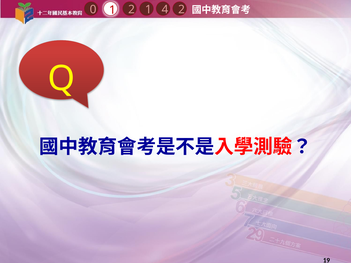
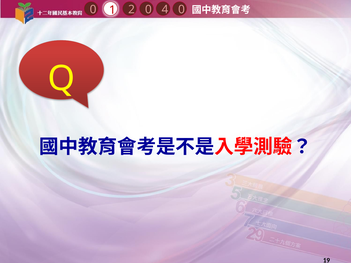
4 2: 2 -> 0
1 1: 1 -> 0
